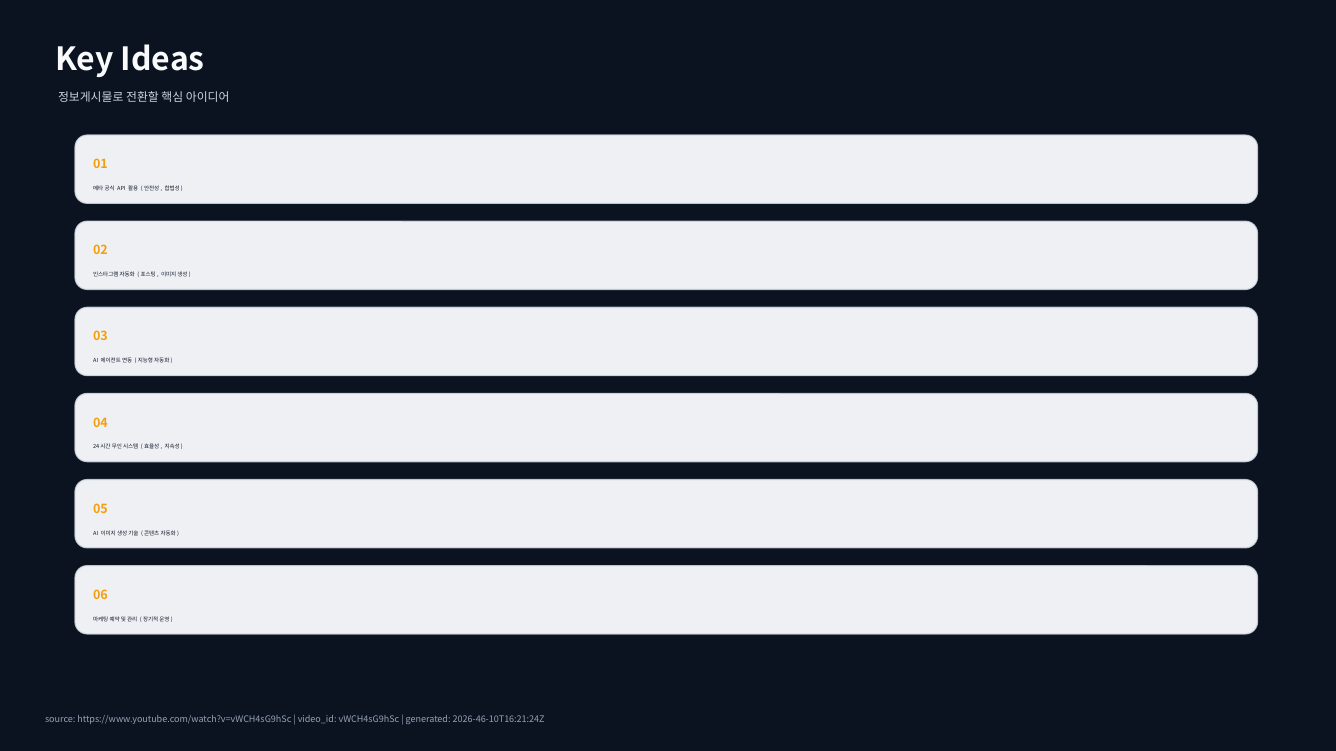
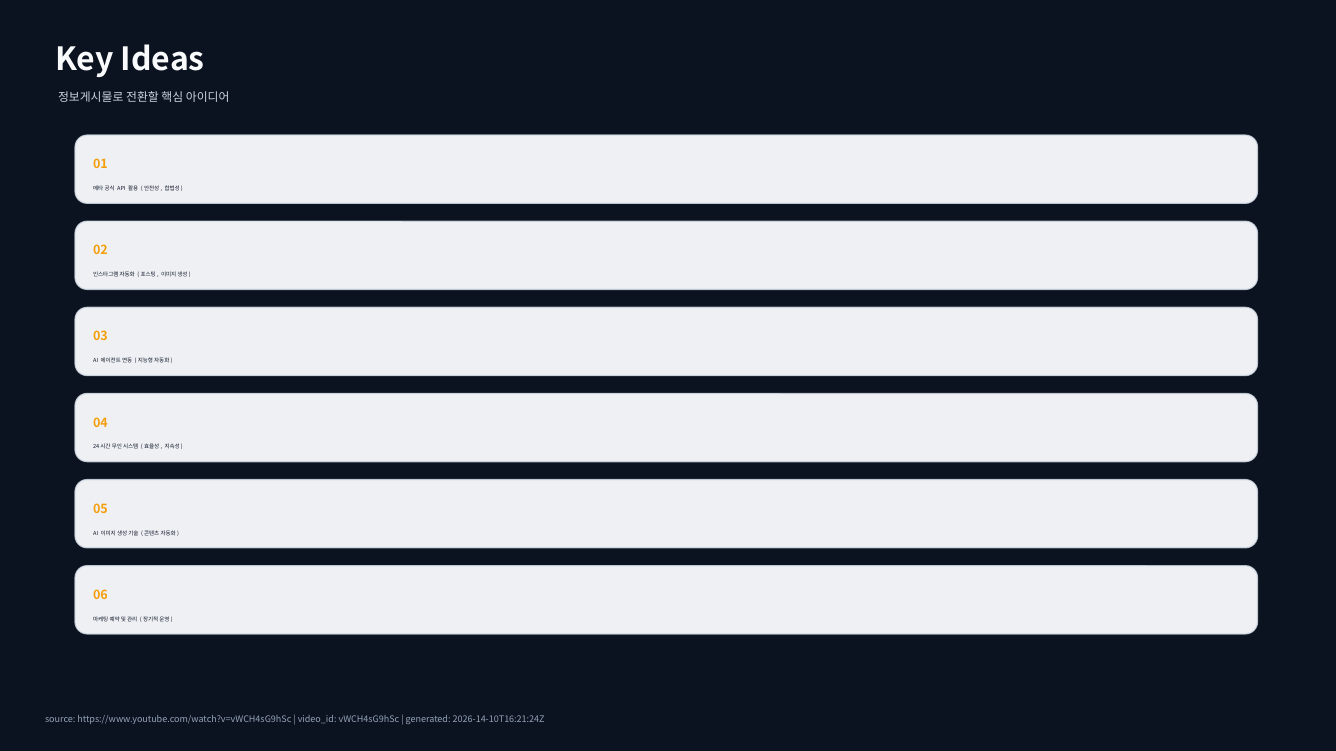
2026-46-10T16:21:24Z: 2026-46-10T16:21:24Z -> 2026-14-10T16:21:24Z
